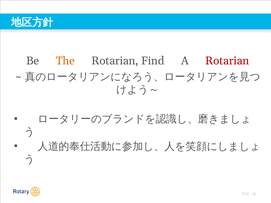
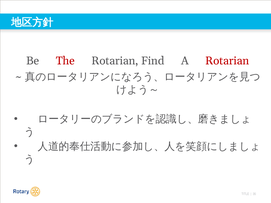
The colour: orange -> red
